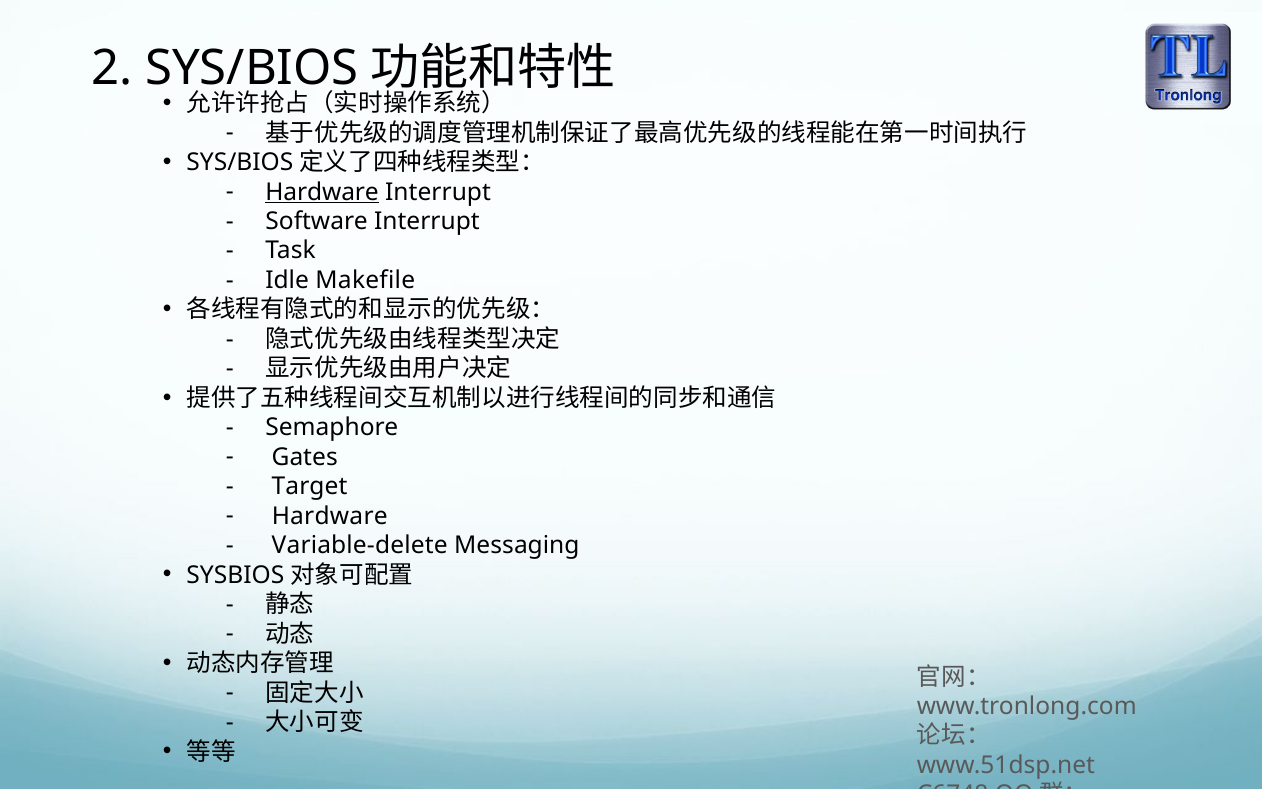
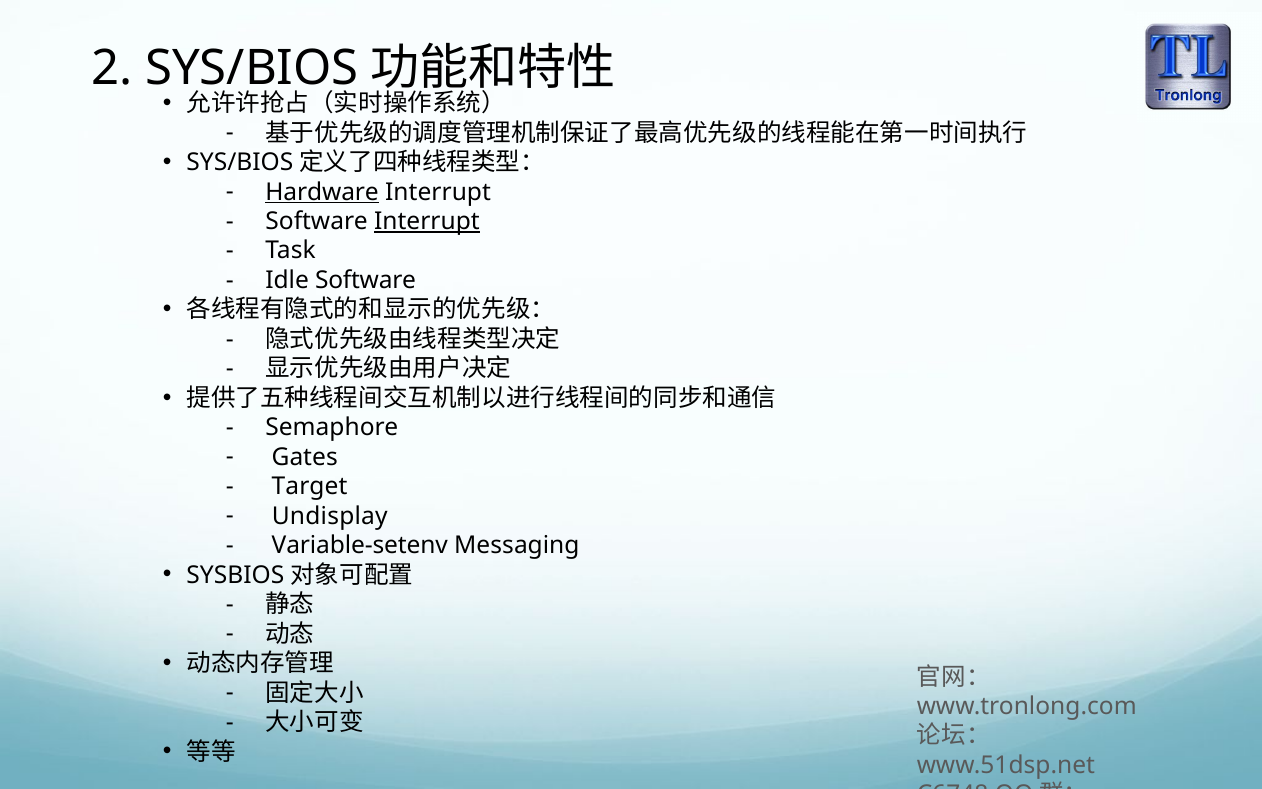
Interrupt at (427, 221) underline: none -> present
Idle Makefile: Makefile -> Software
Hardware at (330, 516): Hardware -> Undisplay
Variable-delete: Variable-delete -> Variable-setenv
